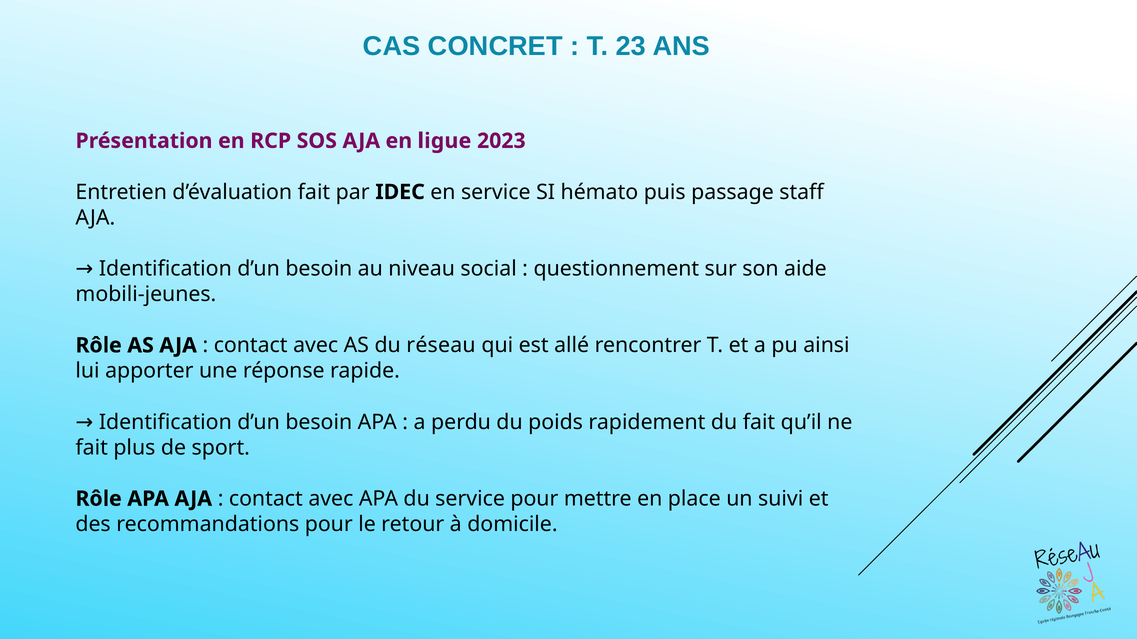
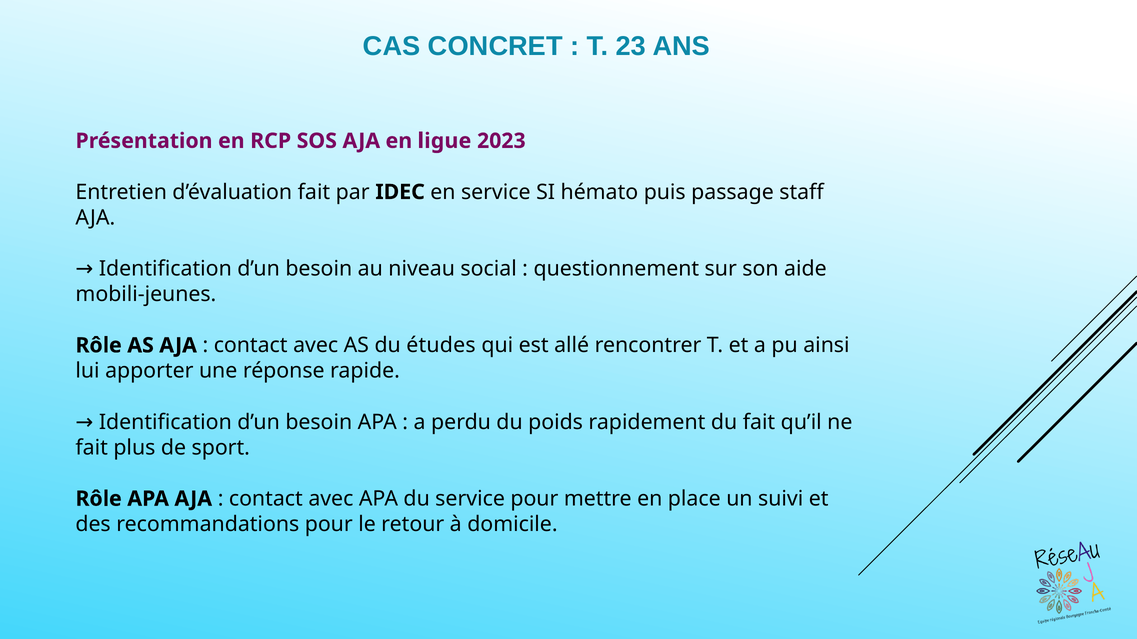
réseau: réseau -> études
